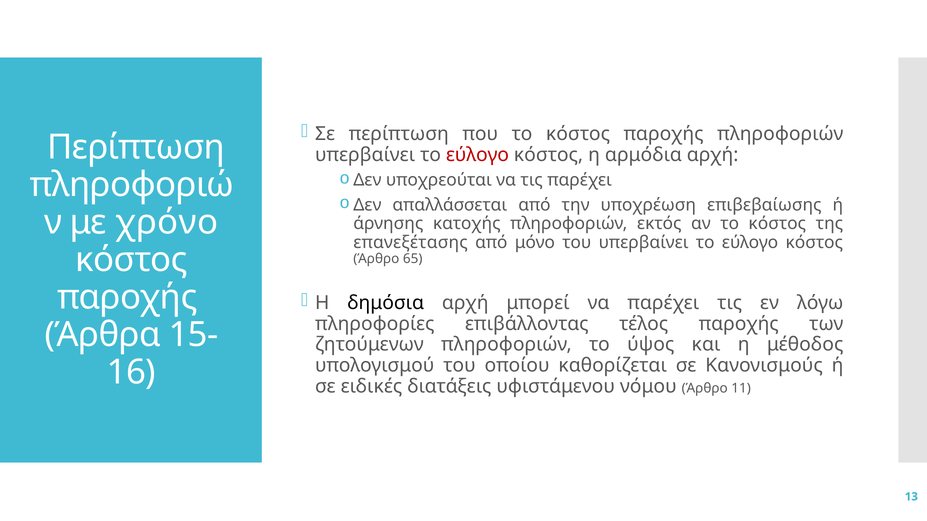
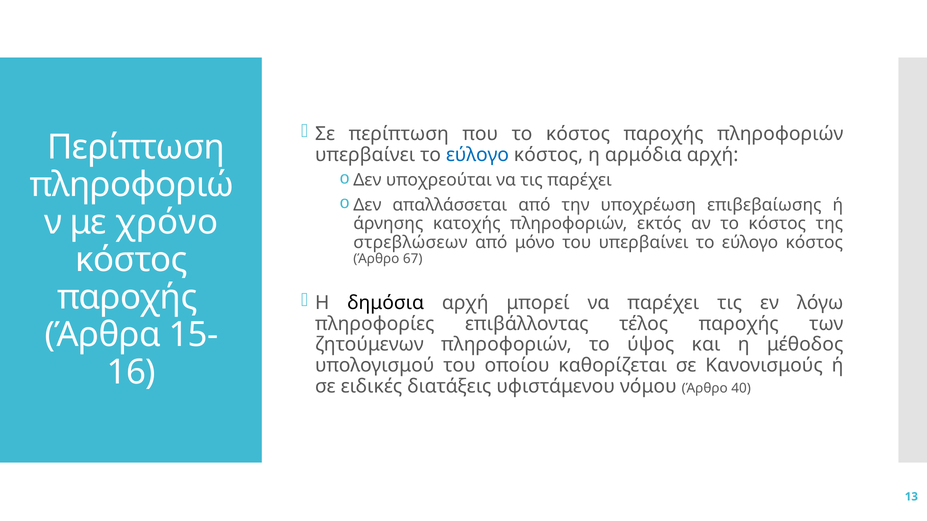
εύλογο at (478, 155) colour: red -> blue
επανεξέτασης: επανεξέτασης -> στρεβλώσεων
65: 65 -> 67
11: 11 -> 40
